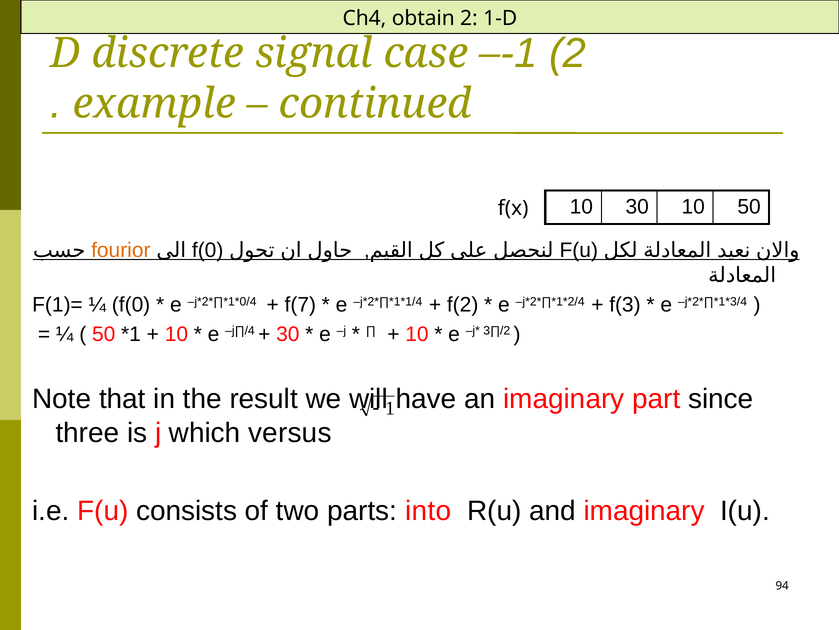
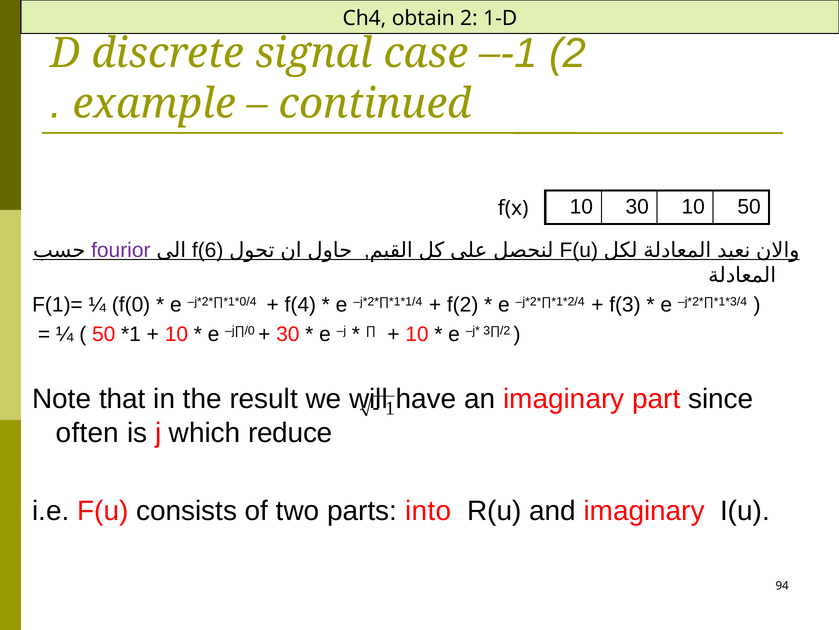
fourior colour: orange -> purple
f(0 at (208, 250): f(0 -> f(6
f(7: f(7 -> f(4
j∏/4: j∏/4 -> j∏/0
three: three -> often
versus: versus -> reduce
